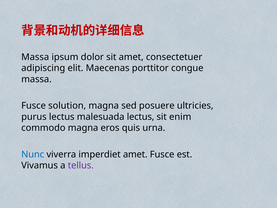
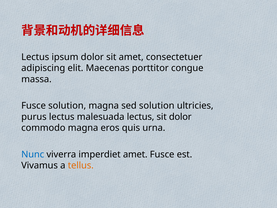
Massa at (35, 57): Massa -> Lectus
sed posuere: posuere -> solution
sit enim: enim -> dolor
tellus colour: purple -> orange
